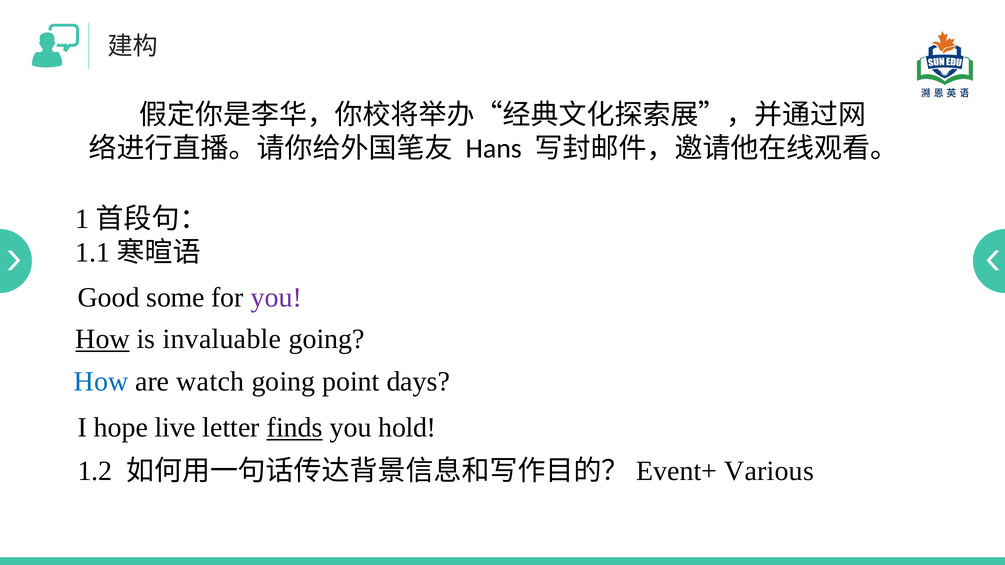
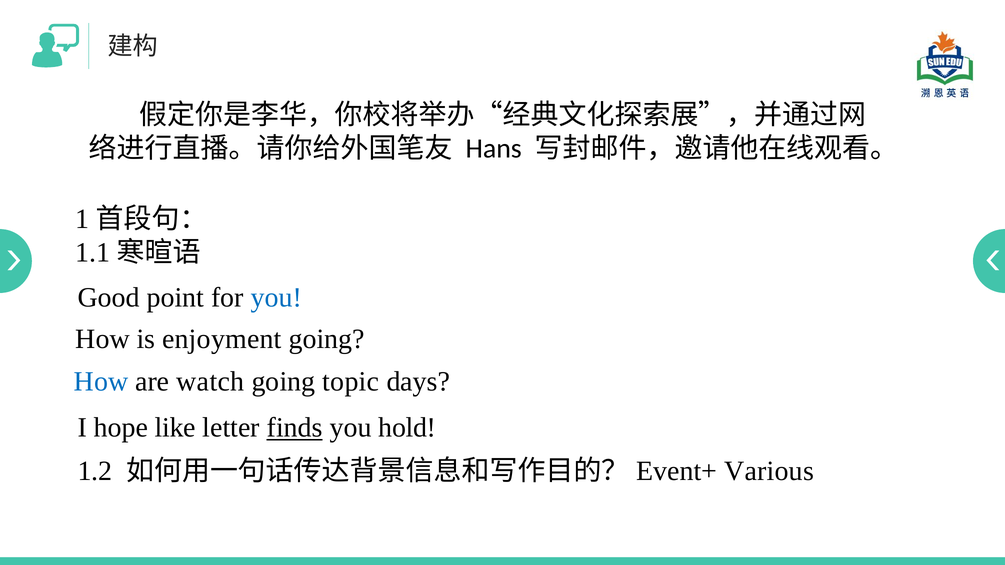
some: some -> point
you at (276, 298) colour: purple -> blue
How at (103, 339) underline: present -> none
invaluable: invaluable -> enjoyment
point: point -> topic
live: live -> like
